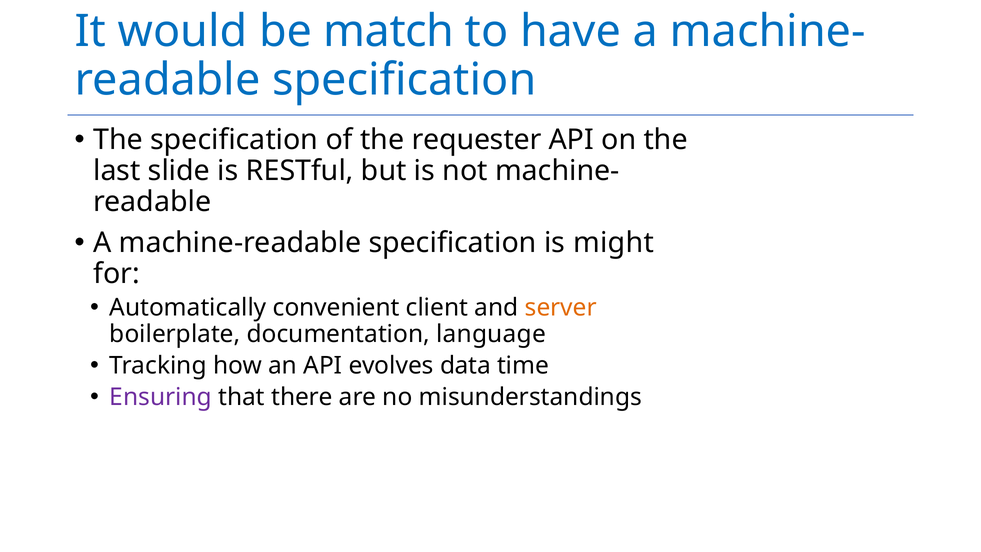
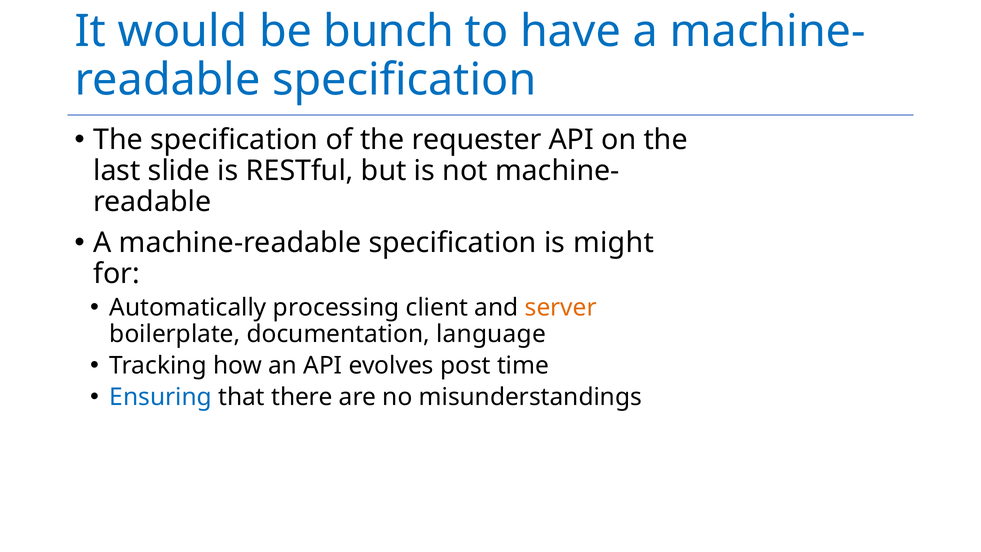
match: match -> bunch
convenient: convenient -> processing
data: data -> post
Ensuring colour: purple -> blue
